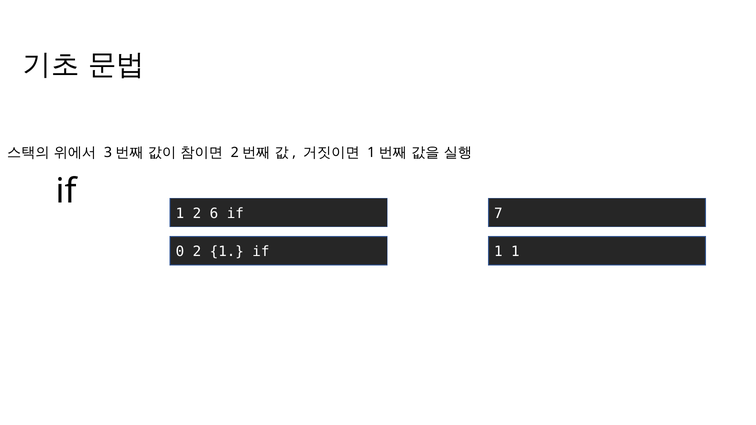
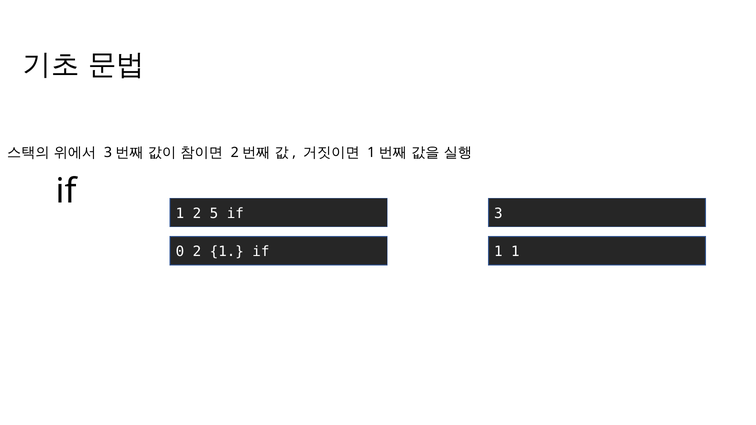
6: 6 -> 5
7: 7 -> 3
